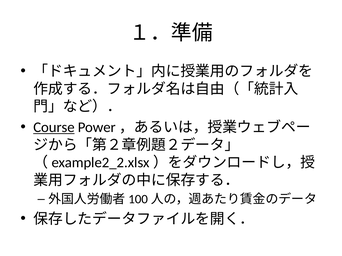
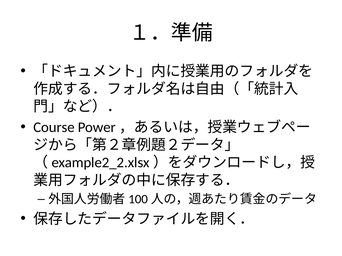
Course underline: present -> none
